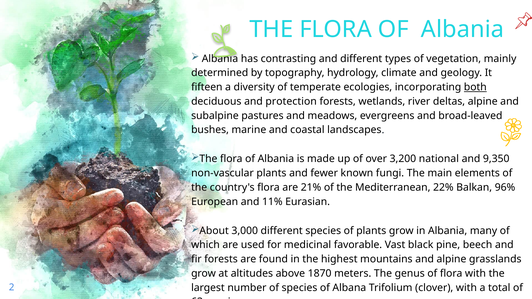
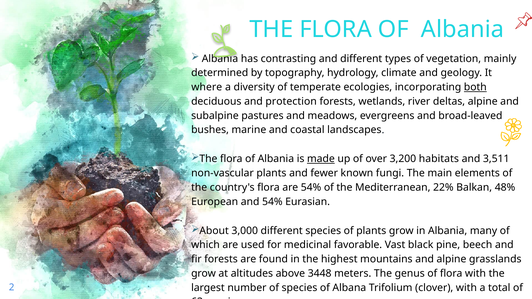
fifteen: fifteen -> where
made underline: none -> present
national: national -> habitats
9,350: 9,350 -> 3,511
are 21%: 21% -> 54%
96%: 96% -> 48%
and 11%: 11% -> 54%
1870: 1870 -> 3448
